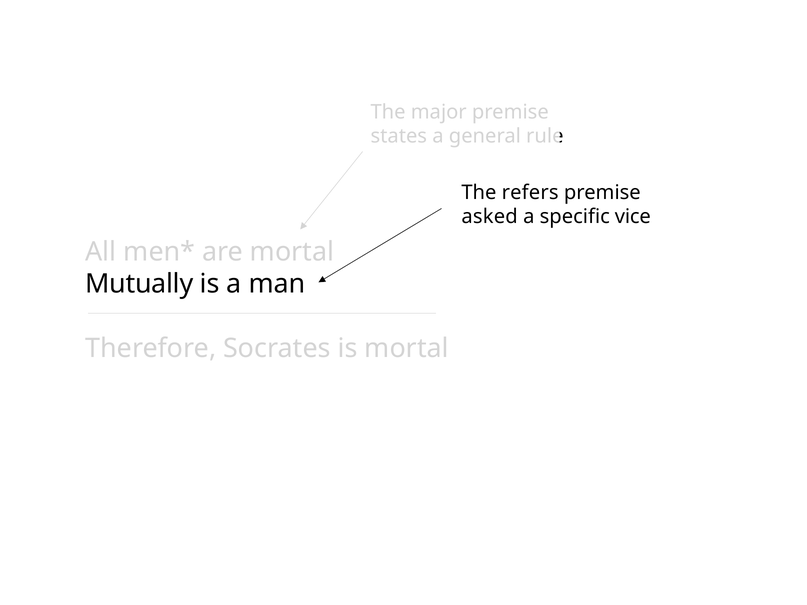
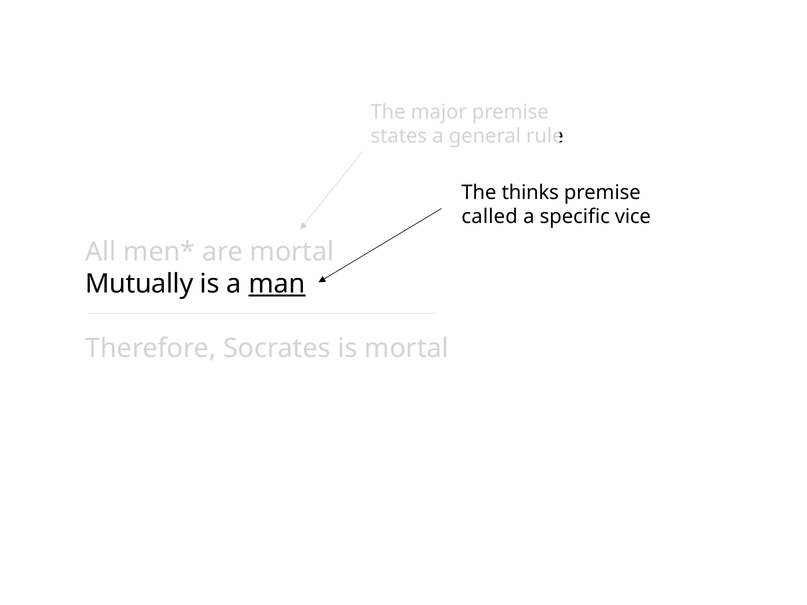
refers: refers -> thinks
asked: asked -> called
man underline: none -> present
